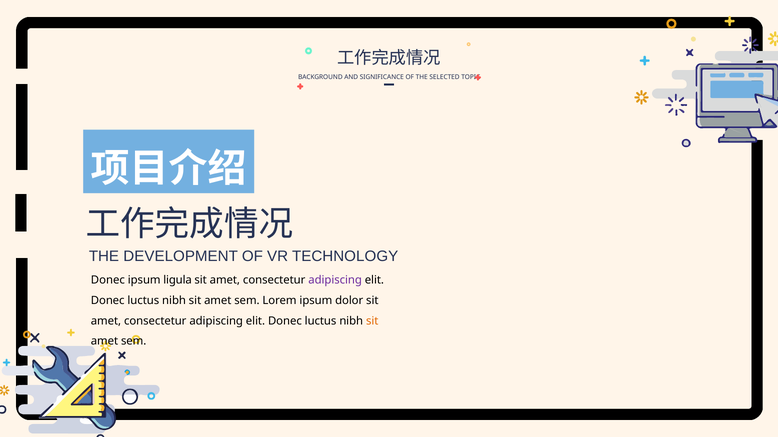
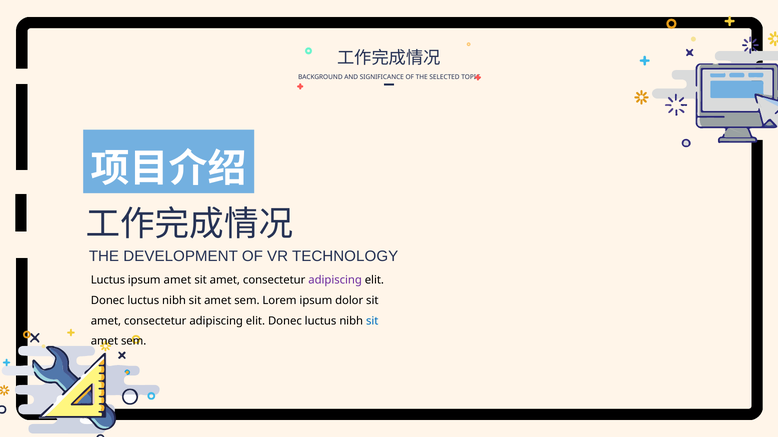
Donec at (108, 281): Donec -> Luctus
ipsum ligula: ligula -> amet
sit at (372, 321) colour: orange -> blue
